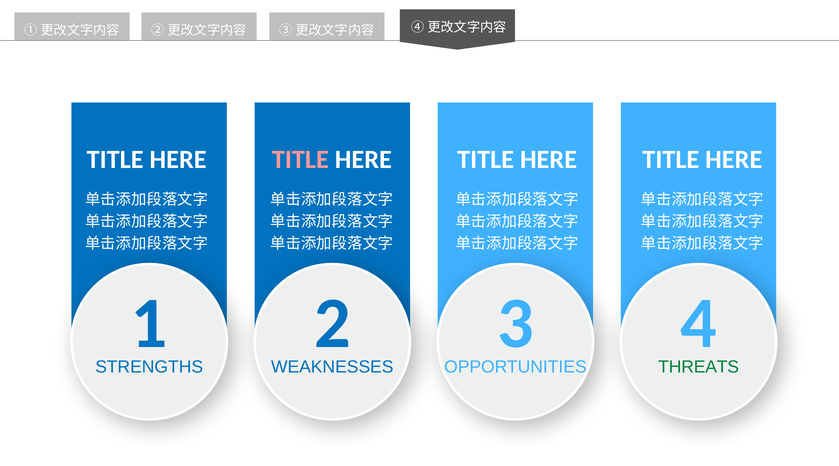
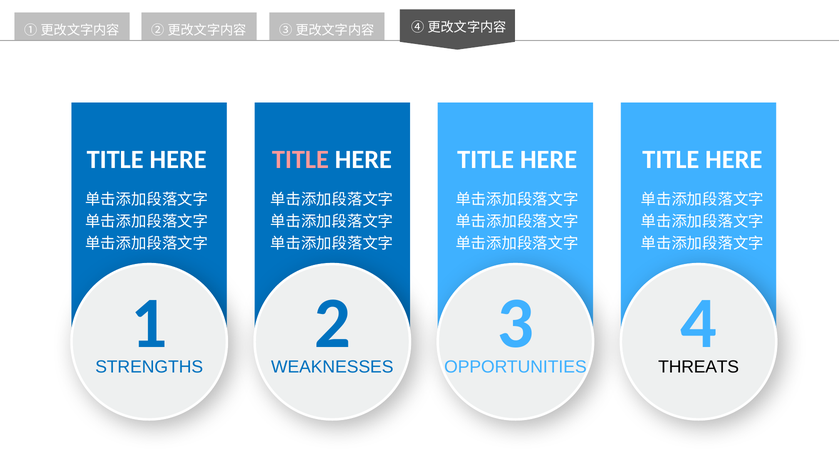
THREATS colour: green -> black
